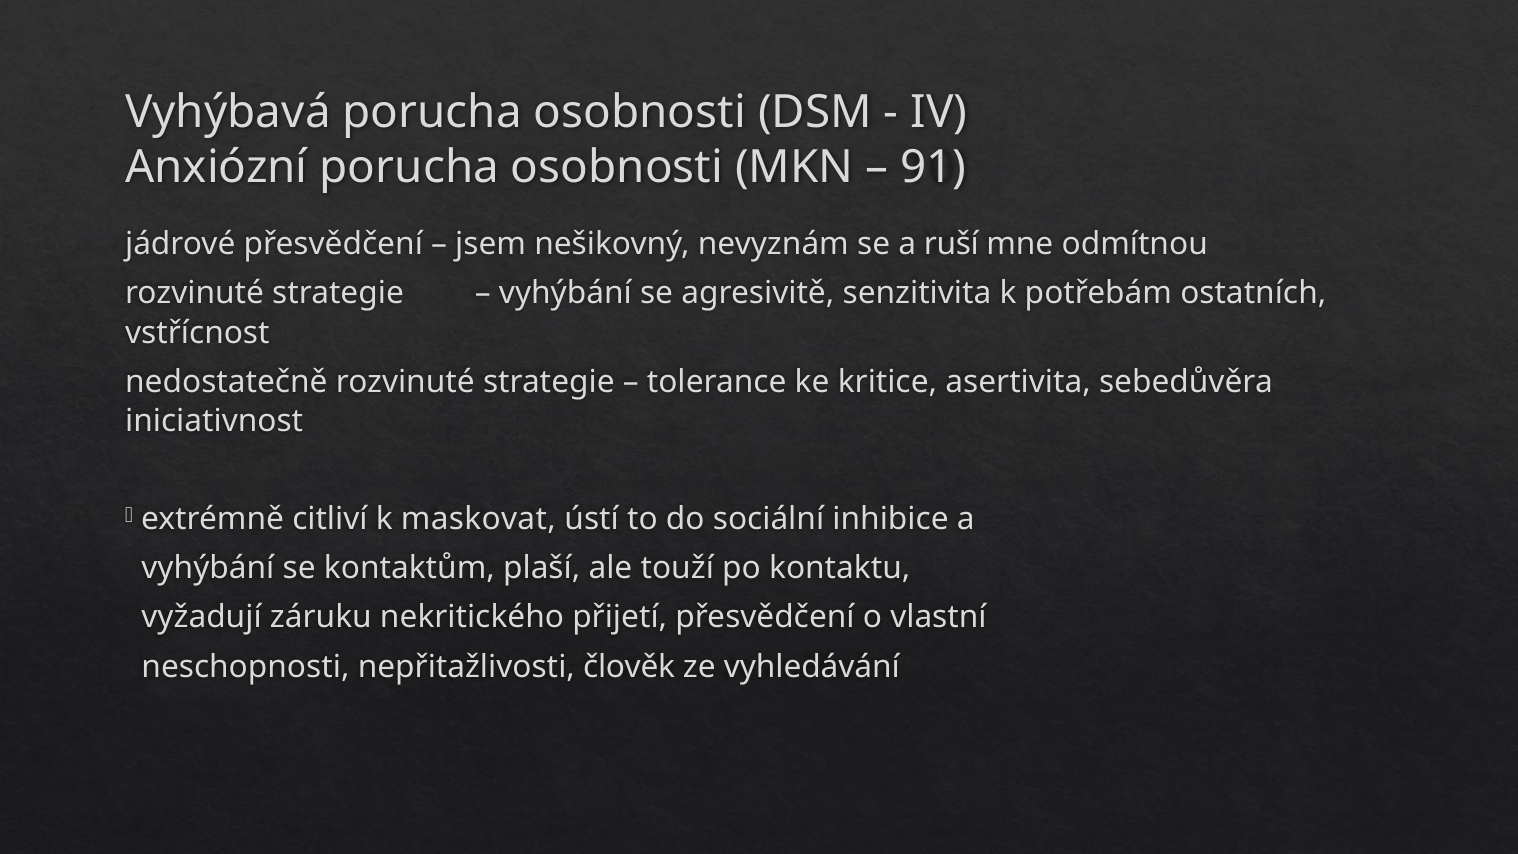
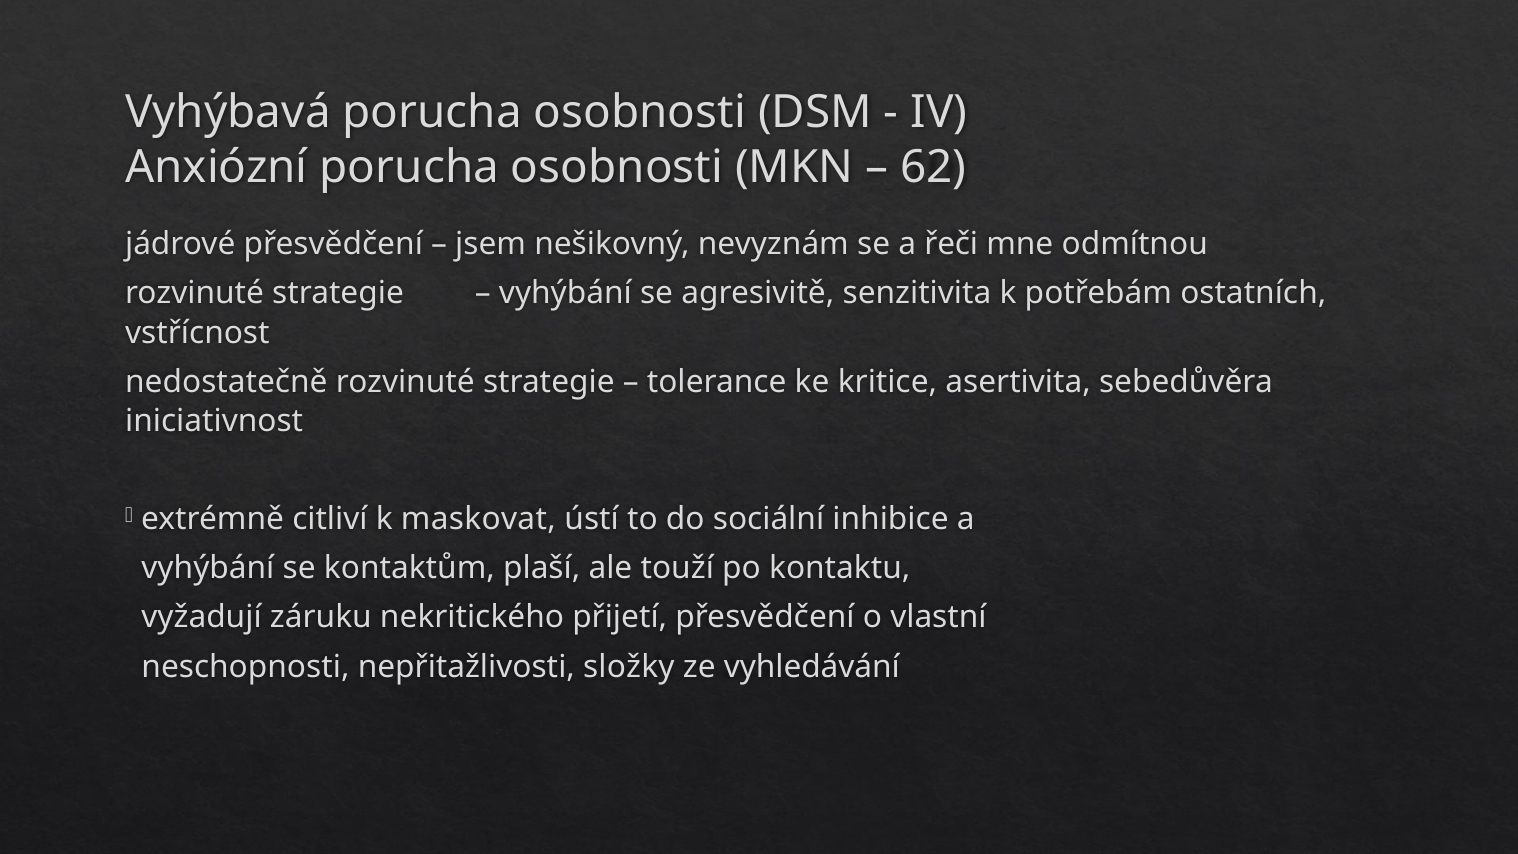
91: 91 -> 62
ruší: ruší -> řeči
člověk: člověk -> složky
